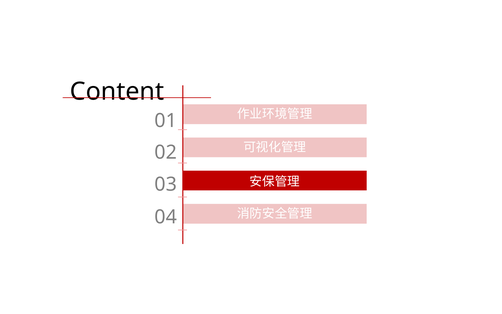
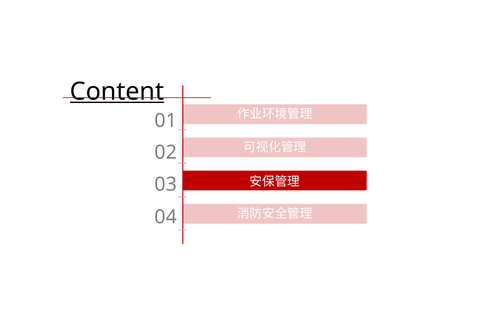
Content underline: none -> present
